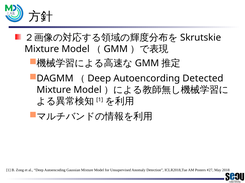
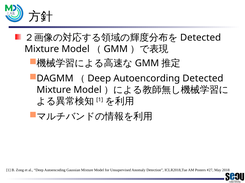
Skrutskie at (201, 38): Skrutskie -> Detected
